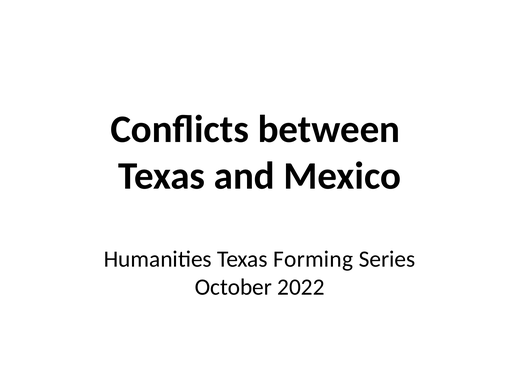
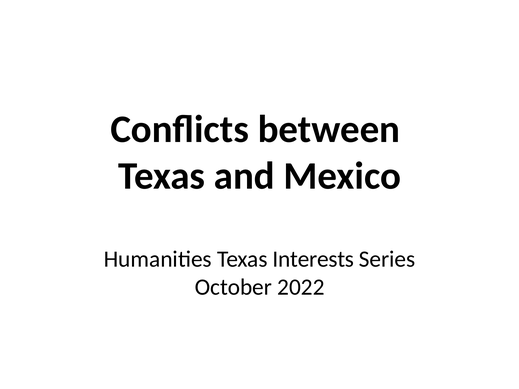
Forming: Forming -> Interests
